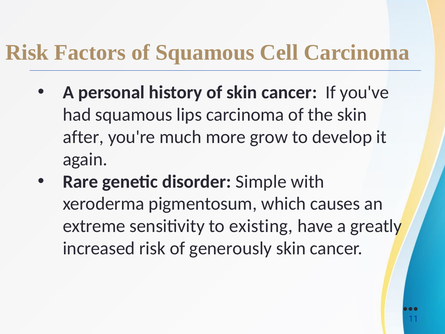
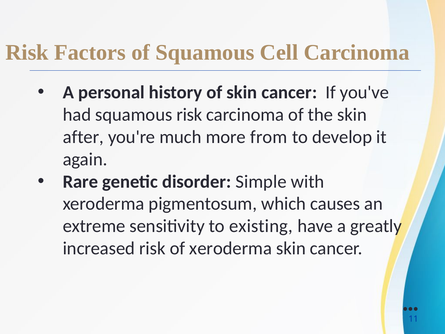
squamous lips: lips -> risk
grow: grow -> from
of generously: generously -> xeroderma
